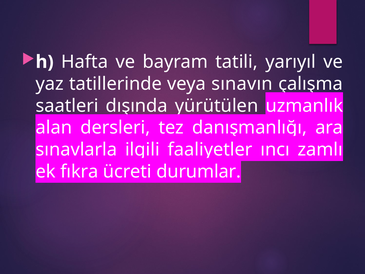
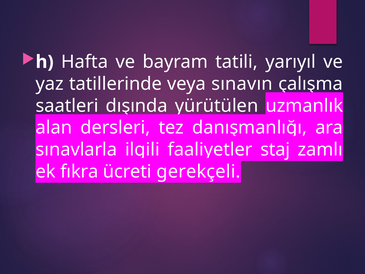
ıncı: ıncı -> staj
durumlar: durumlar -> gerekçeli
